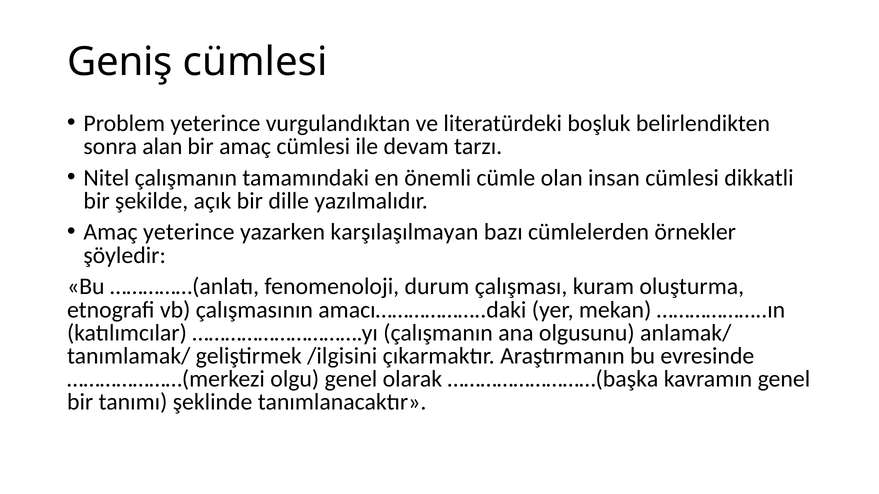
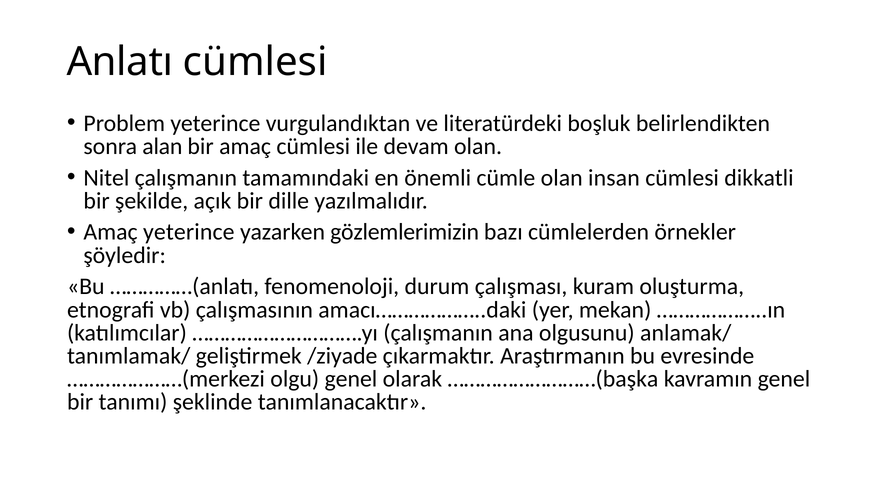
Geniş: Geniş -> Anlatı
devam tarzı: tarzı -> olan
karşılaşılmayan: karşılaşılmayan -> gözlemlerimizin
/ilgisini: /ilgisini -> /ziyade
